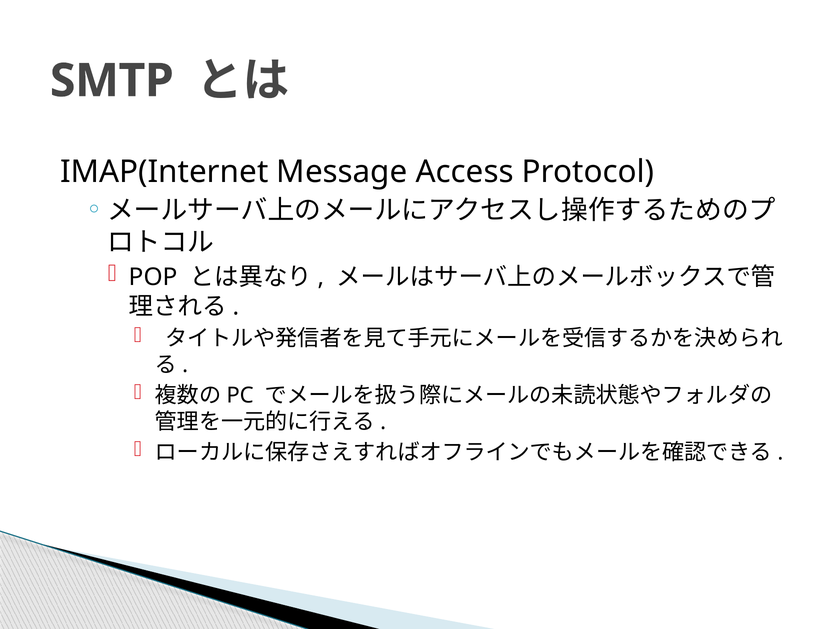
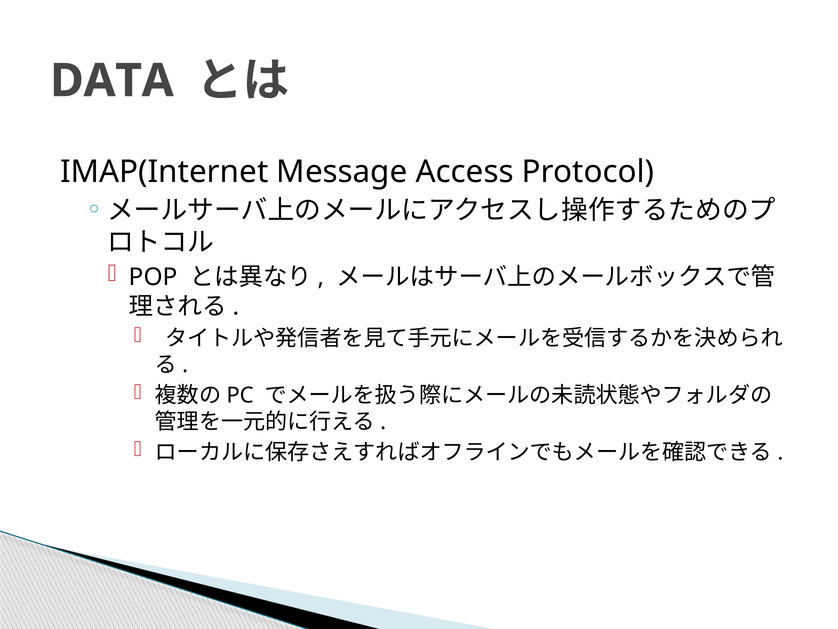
SMTP: SMTP -> DATA
